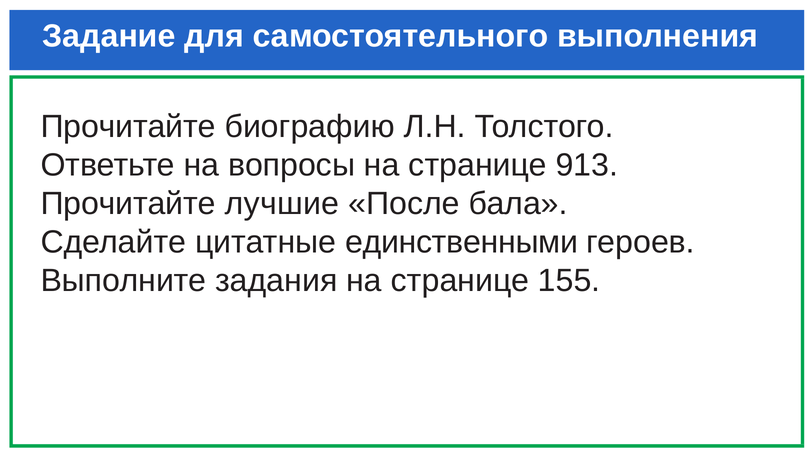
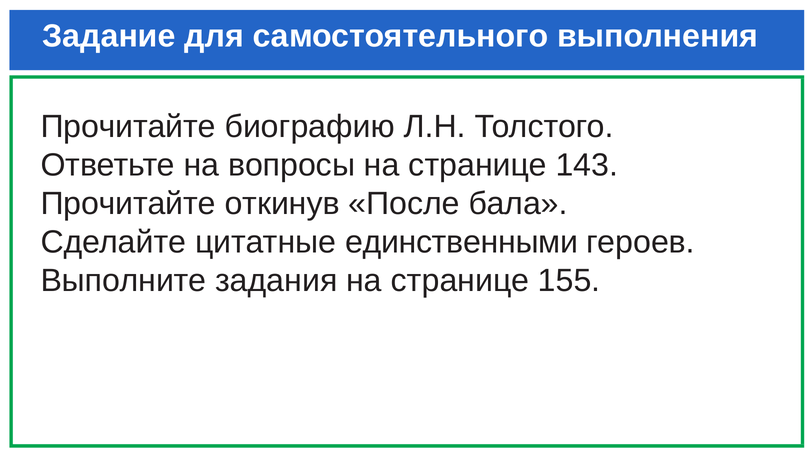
913: 913 -> 143
лучшие: лучшие -> откинув
